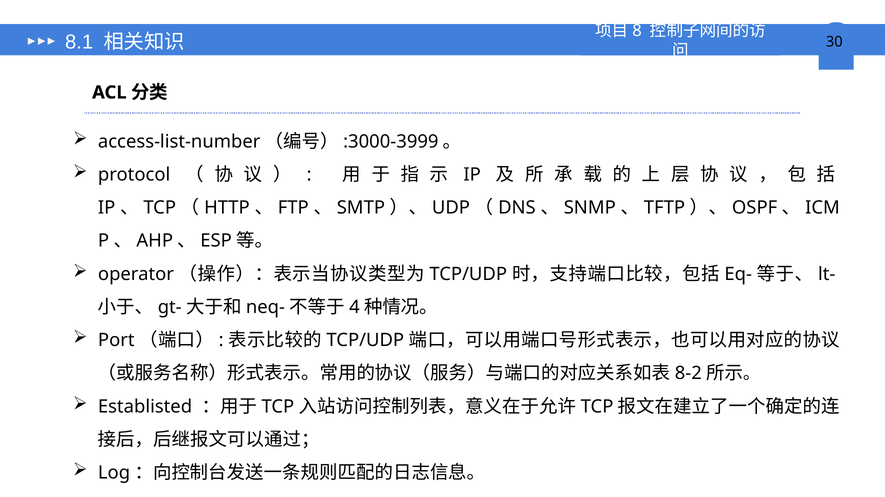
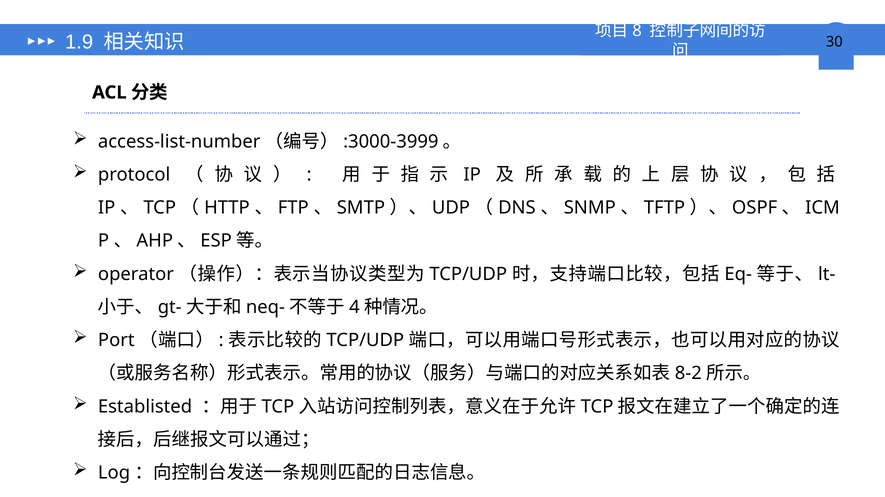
8.1: 8.1 -> 1.9
